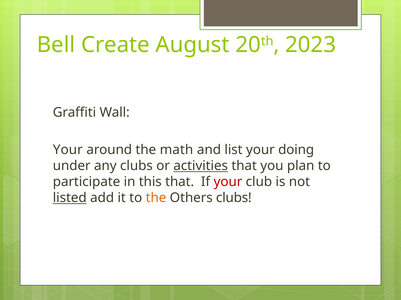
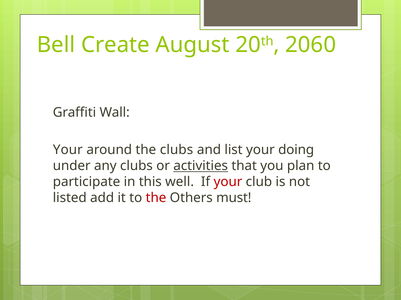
2023: 2023 -> 2060
the math: math -> clubs
this that: that -> well
listed underline: present -> none
the at (156, 198) colour: orange -> red
Others clubs: clubs -> must
